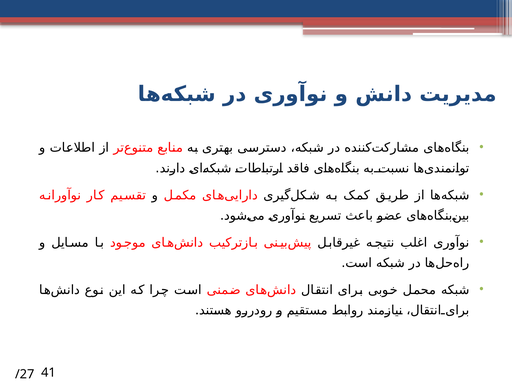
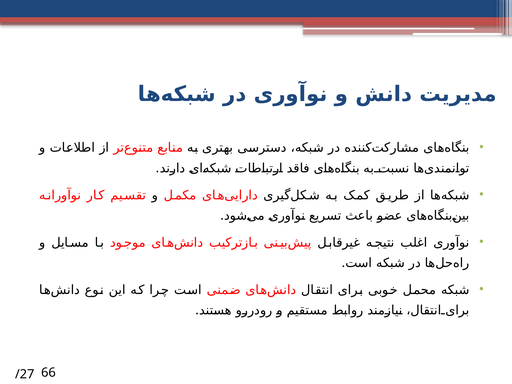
41: 41 -> 66
